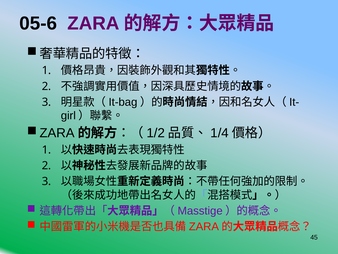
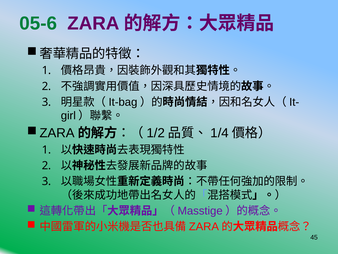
05-6 colour: black -> green
